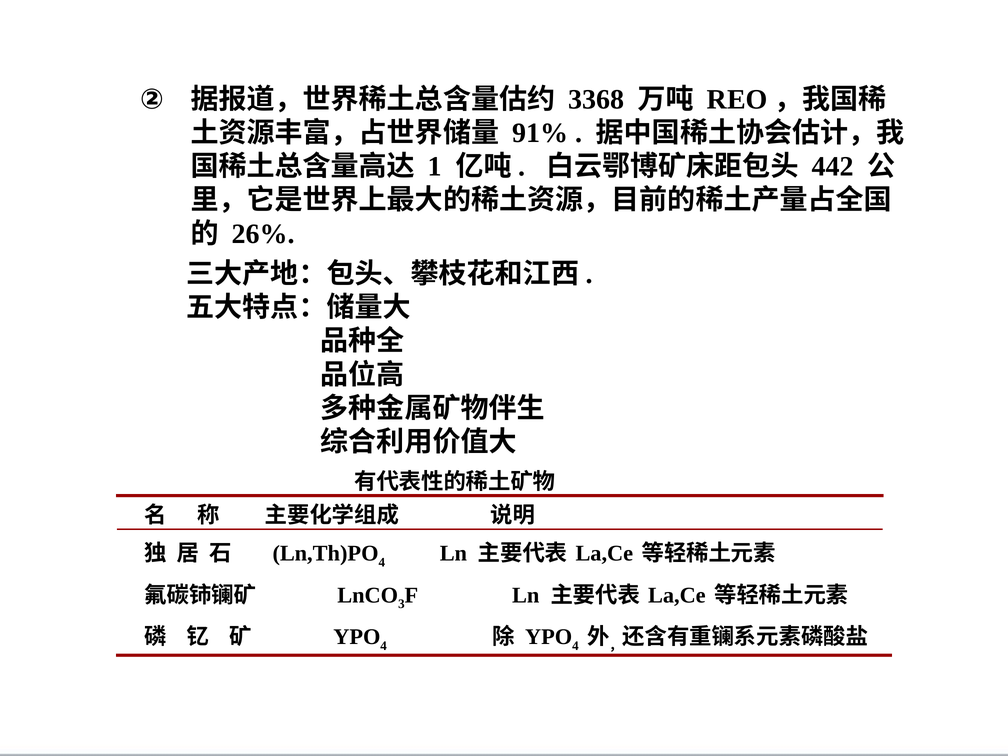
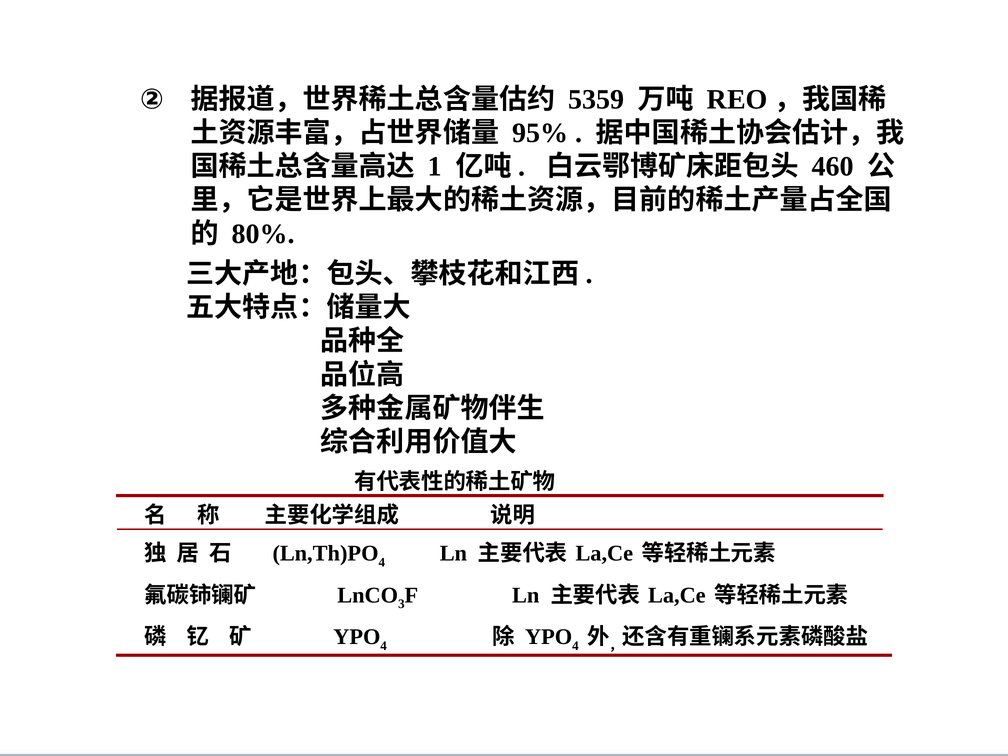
3368: 3368 -> 5359
91%: 91% -> 95%
442: 442 -> 460
26%: 26% -> 80%
